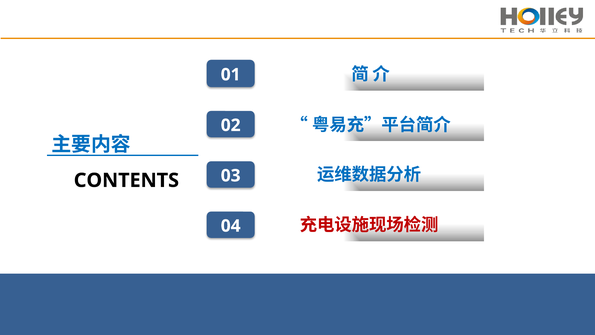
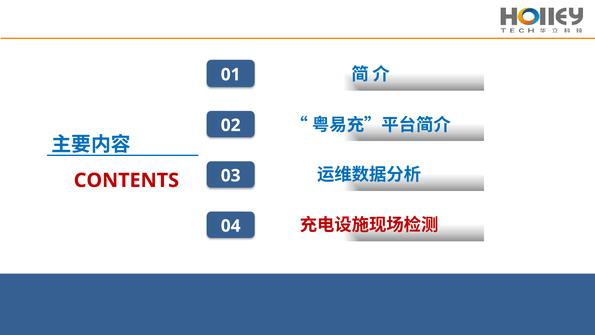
CONTENTS colour: black -> red
